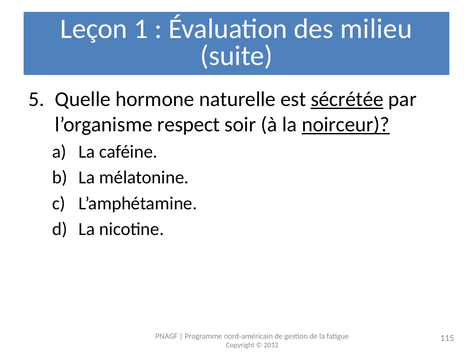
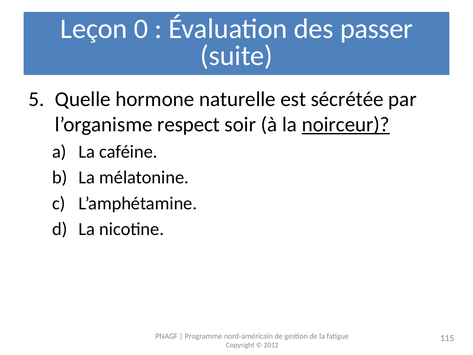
1: 1 -> 0
milieu: milieu -> passer
sécrétée underline: present -> none
